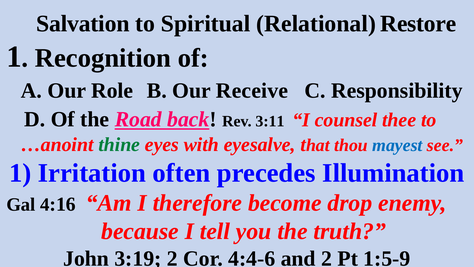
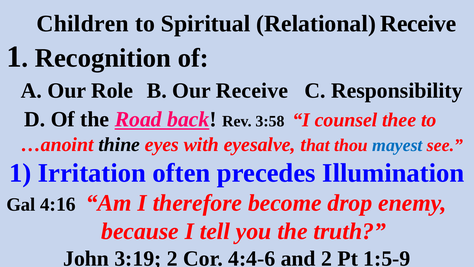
Salvation: Salvation -> Children
Relational Restore: Restore -> Receive
3:11: 3:11 -> 3:58
thine colour: green -> black
